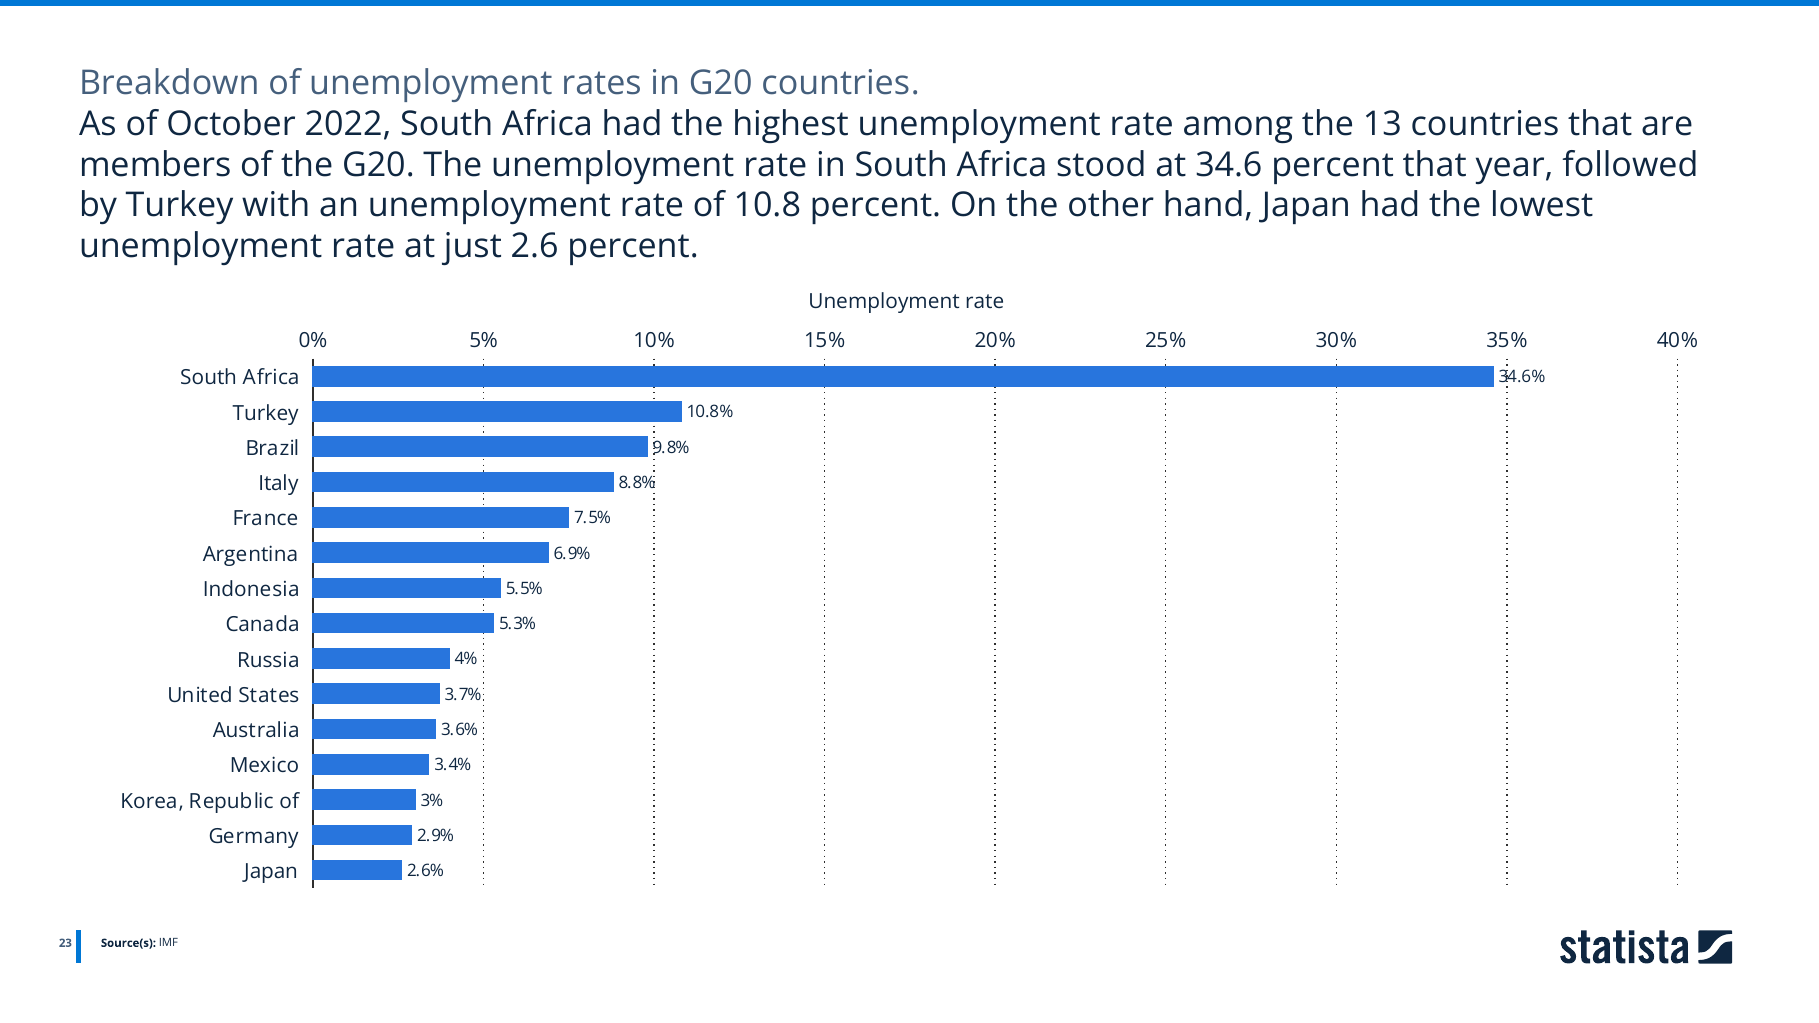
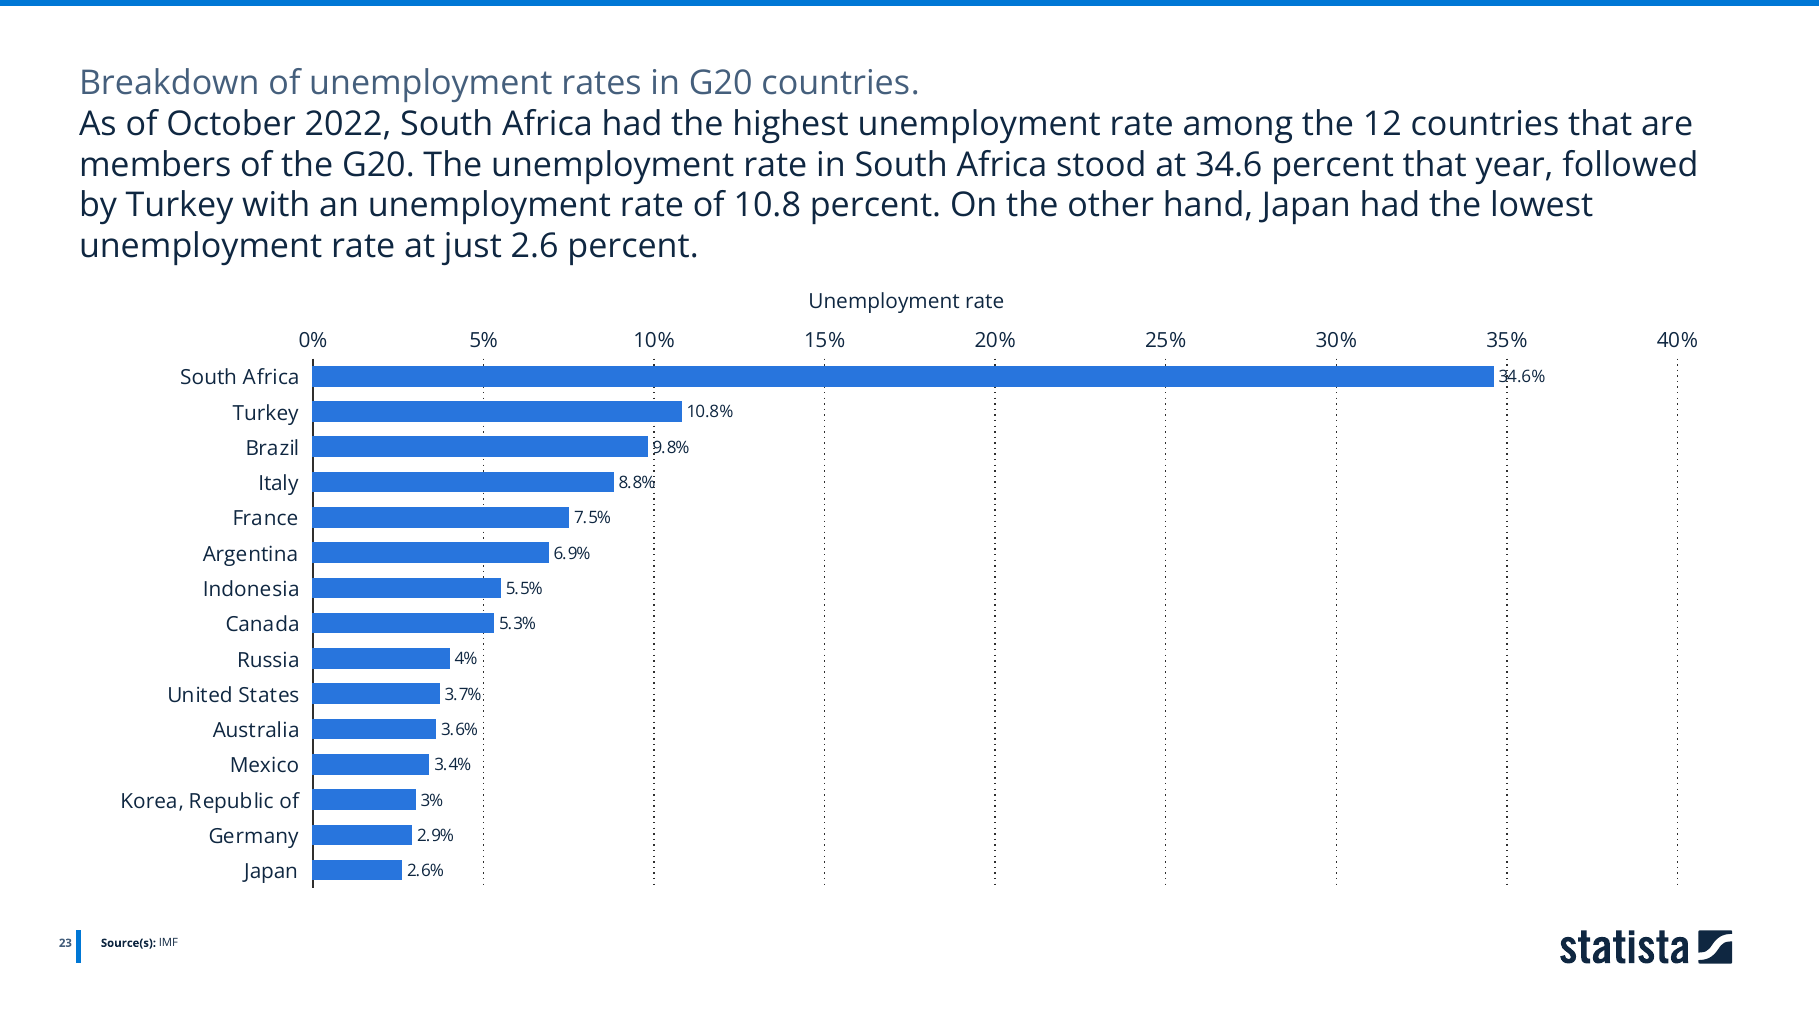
13: 13 -> 12
